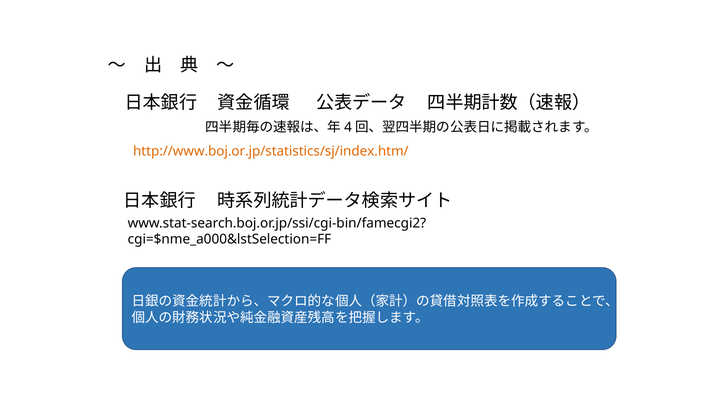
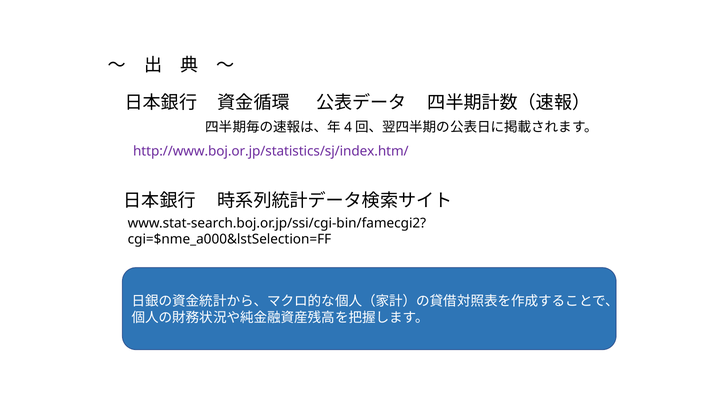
http://www.boj.or.jp/statistics/sj/index.htm/ colour: orange -> purple
